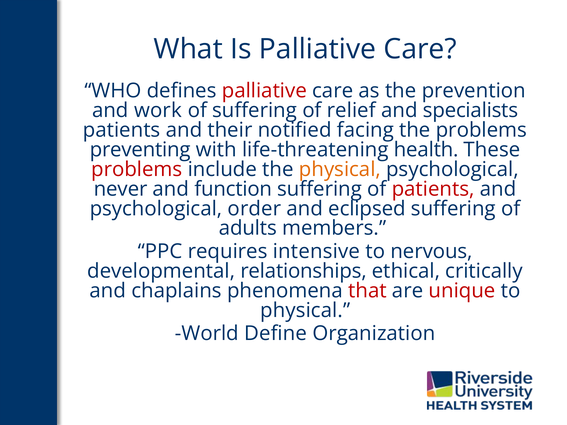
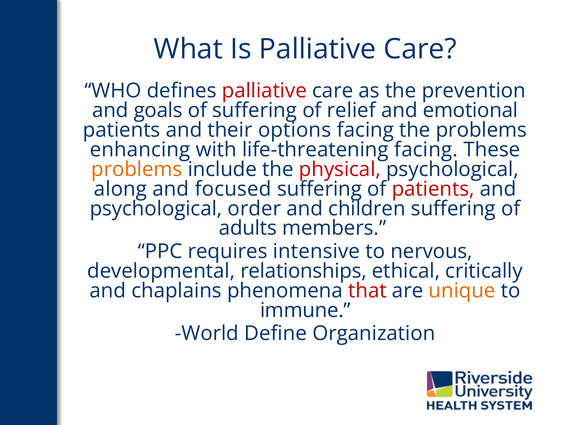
work: work -> goals
specialists: specialists -> emotional
notified: notified -> options
preventing: preventing -> enhancing
life-threatening health: health -> facing
problems at (137, 169) colour: red -> orange
physical at (340, 169) colour: orange -> red
never: never -> along
function: function -> focused
eclipsed: eclipsed -> children
unique colour: red -> orange
physical at (305, 310): physical -> immune
